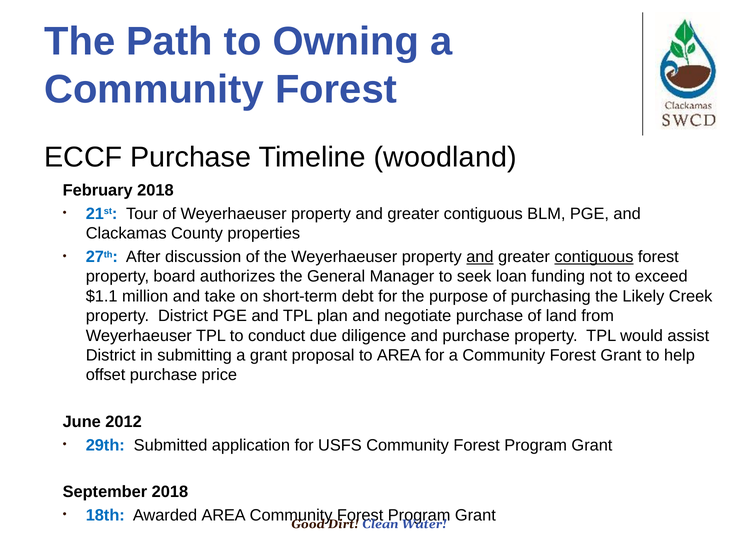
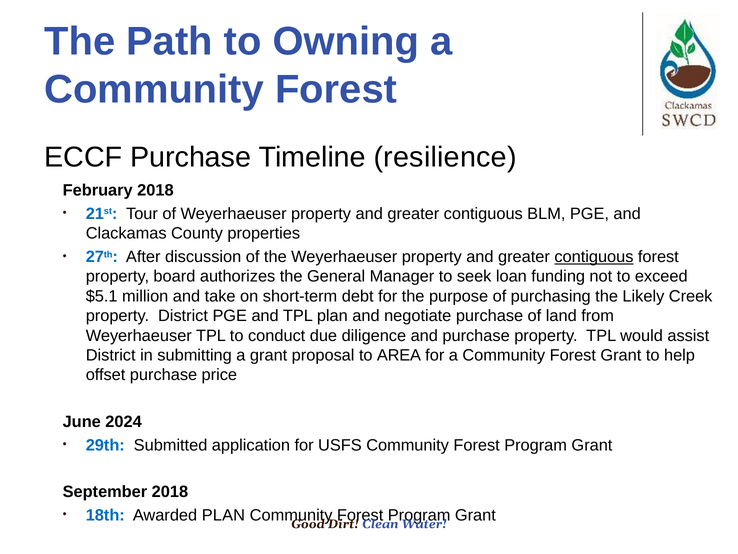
woodland: woodland -> resilience
and at (480, 257) underline: present -> none
$1.1: $1.1 -> $5.1
2012: 2012 -> 2024
Awarded AREA: AREA -> PLAN
